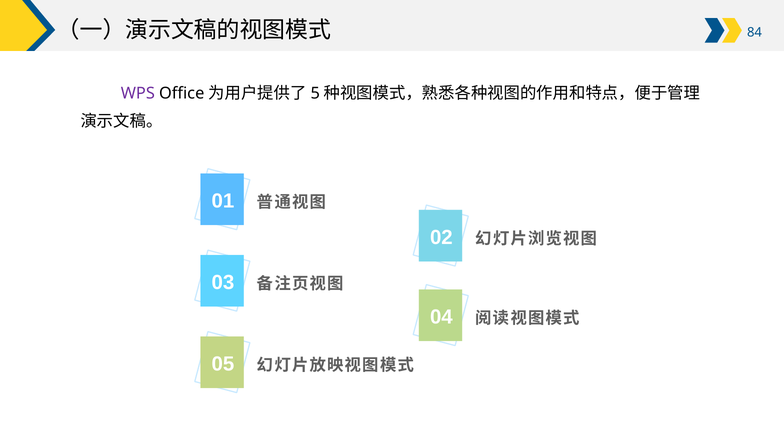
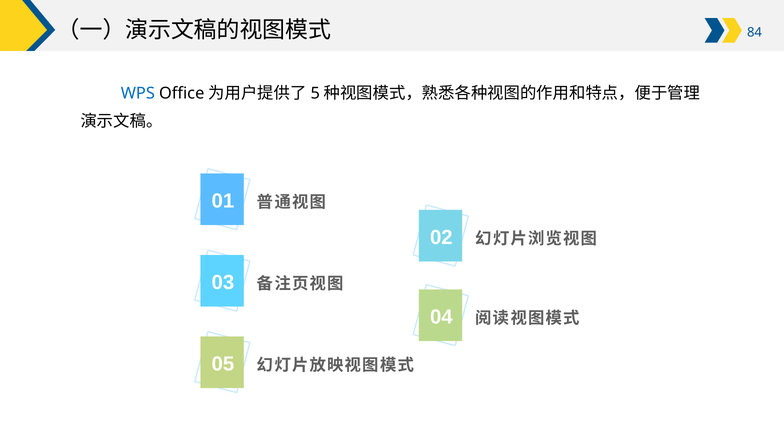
WPS colour: purple -> blue
